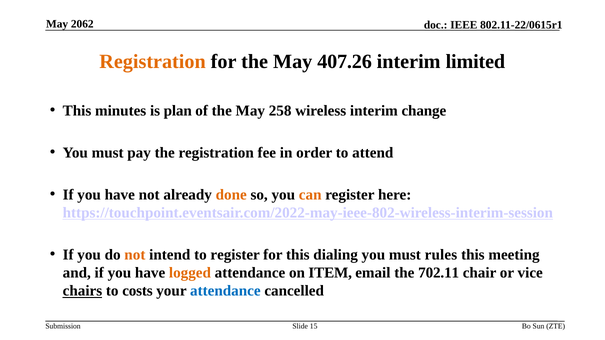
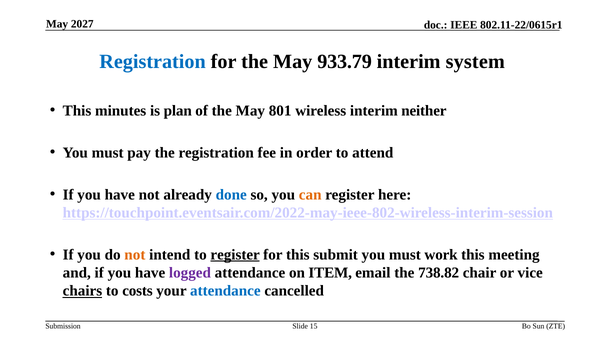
2062: 2062 -> 2027
Registration at (153, 62) colour: orange -> blue
407.26: 407.26 -> 933.79
limited: limited -> system
258: 258 -> 801
change: change -> neither
done colour: orange -> blue
register at (235, 255) underline: none -> present
dialing: dialing -> submit
rules: rules -> work
logged colour: orange -> purple
702.11: 702.11 -> 738.82
